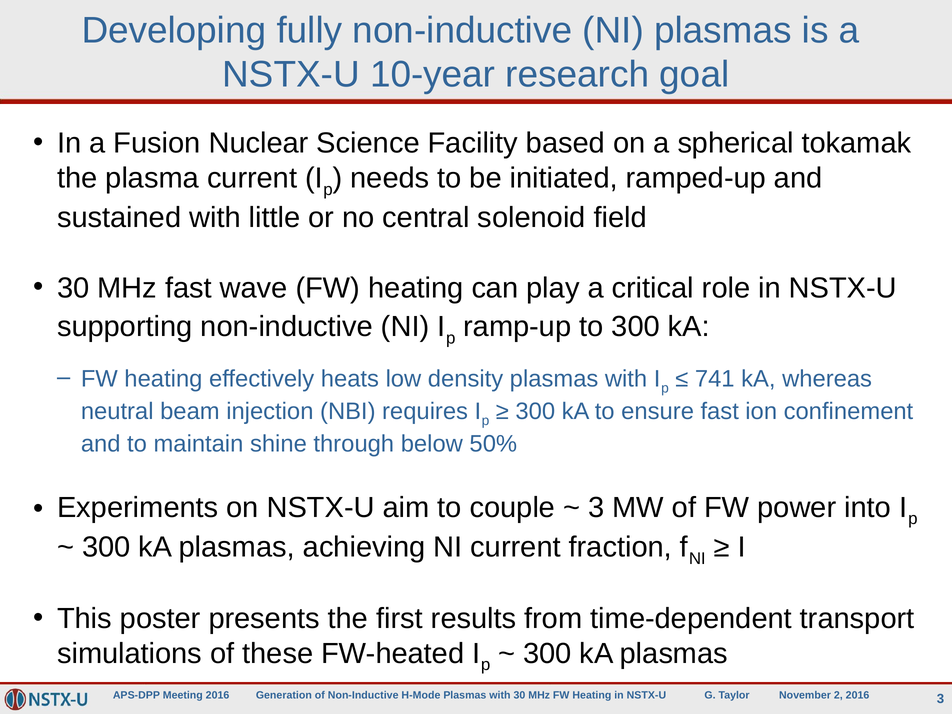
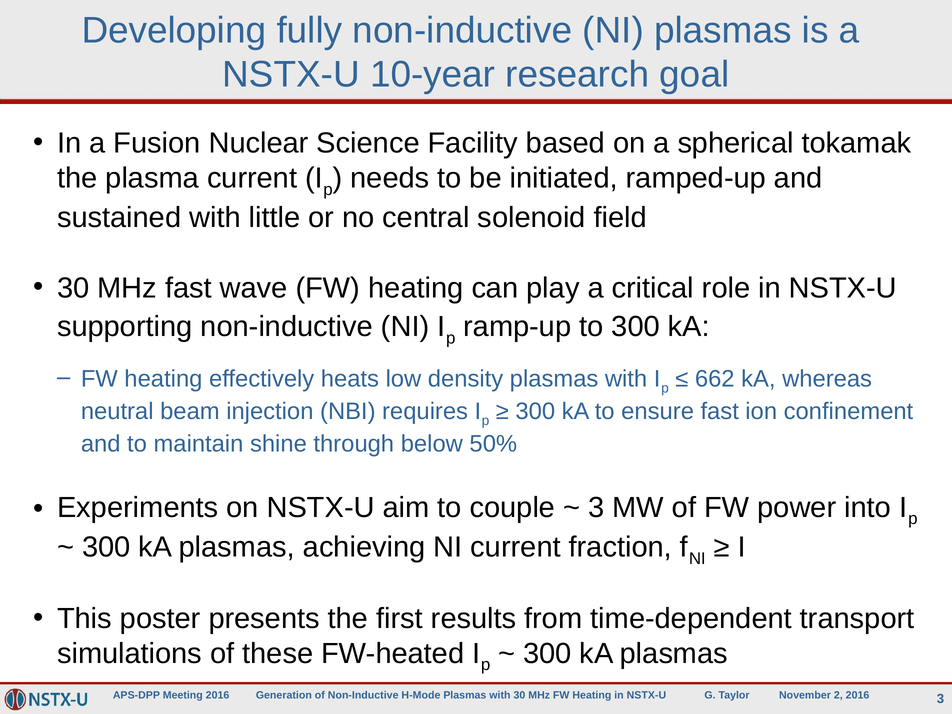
741: 741 -> 662
